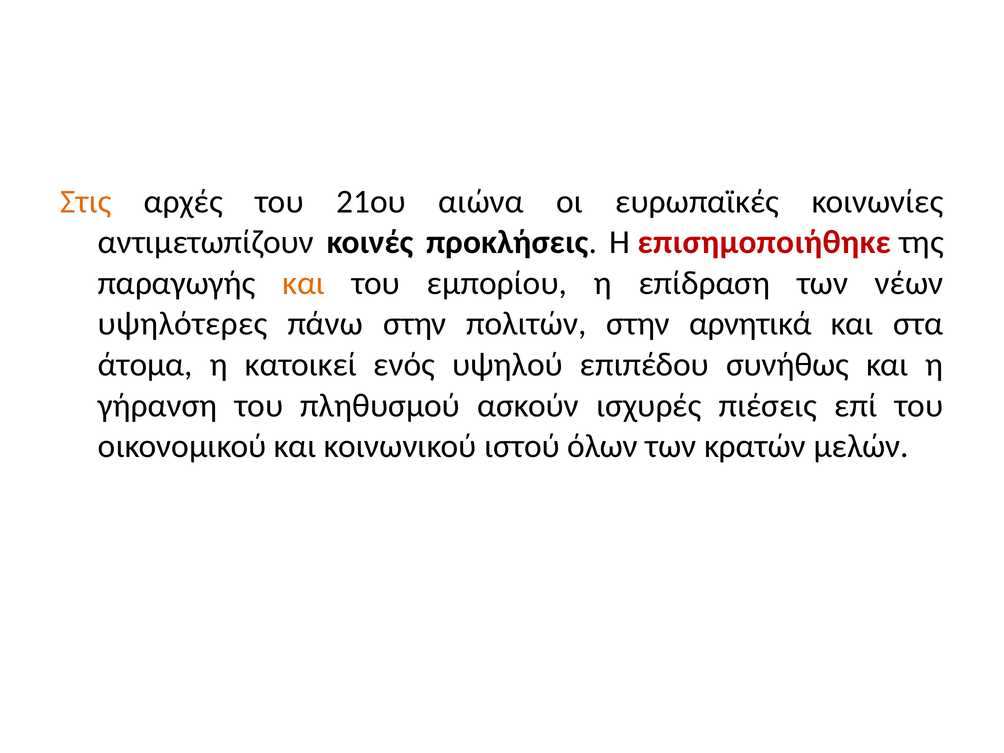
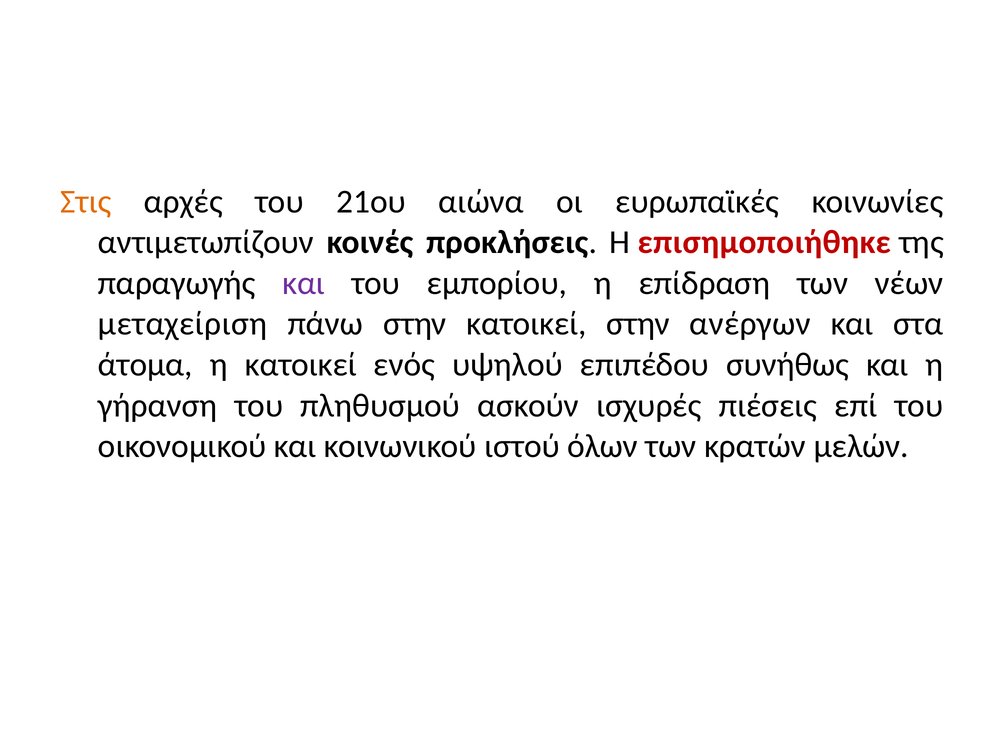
και at (304, 283) colour: orange -> purple
υψηλότερες: υψηλότερες -> μεταχείριση
στην πολιτών: πολιτών -> κατοικεί
αρνητικά: αρνητικά -> ανέργων
